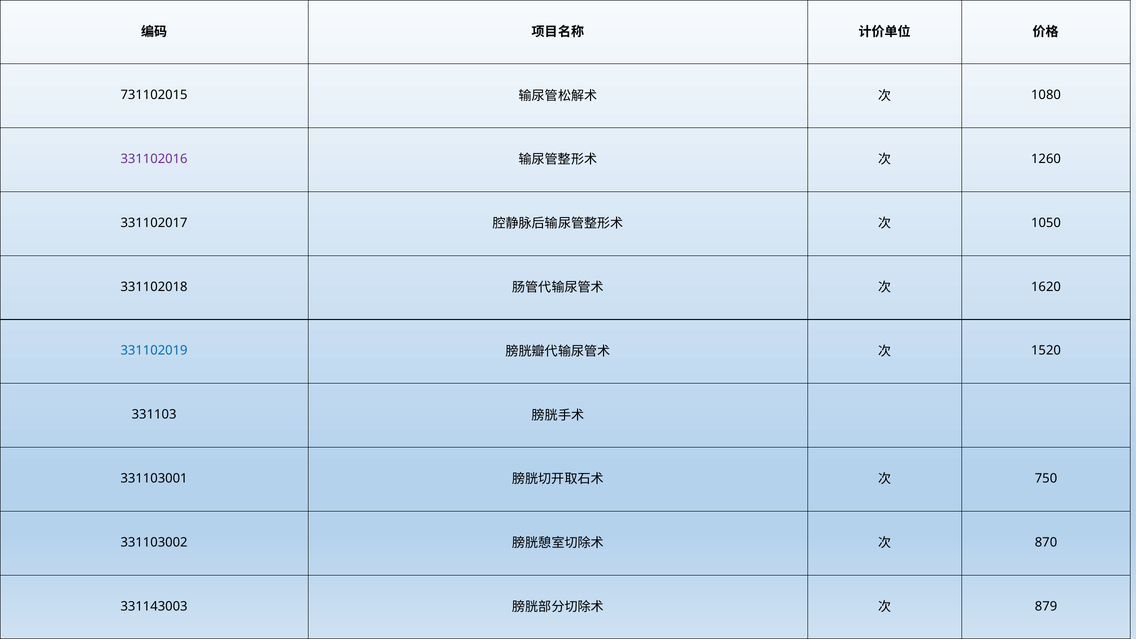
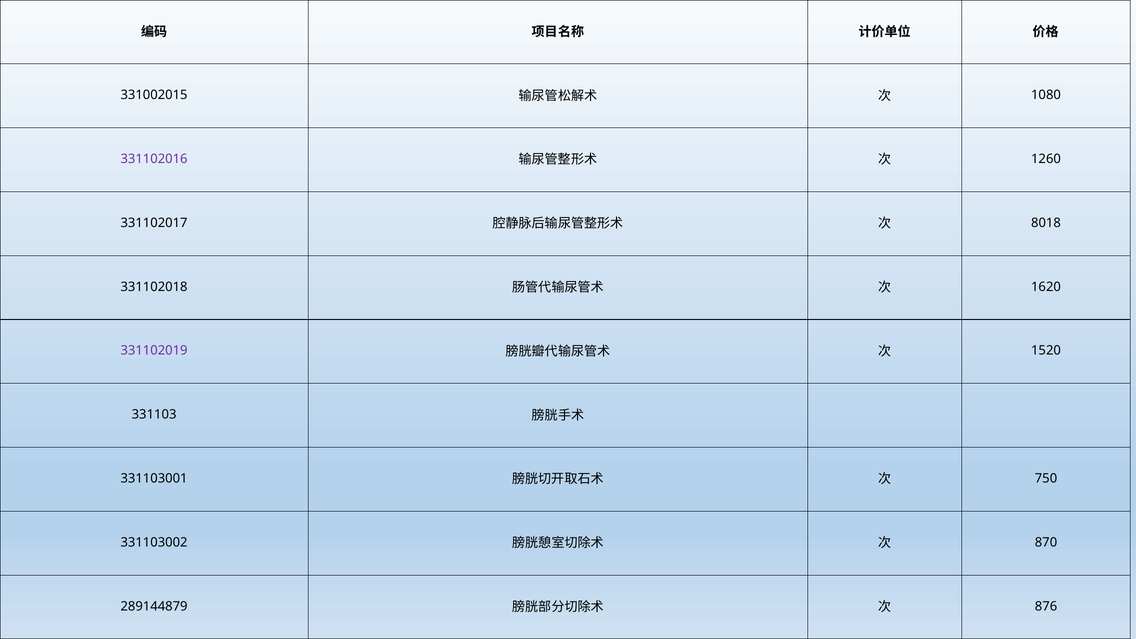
731102015: 731102015 -> 331002015
1050: 1050 -> 8018
331102019 colour: blue -> purple
331143003: 331143003 -> 289144879
879: 879 -> 876
